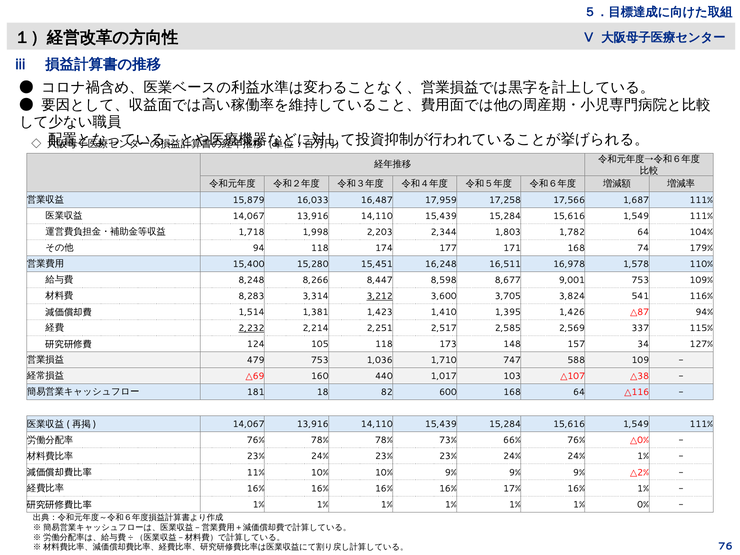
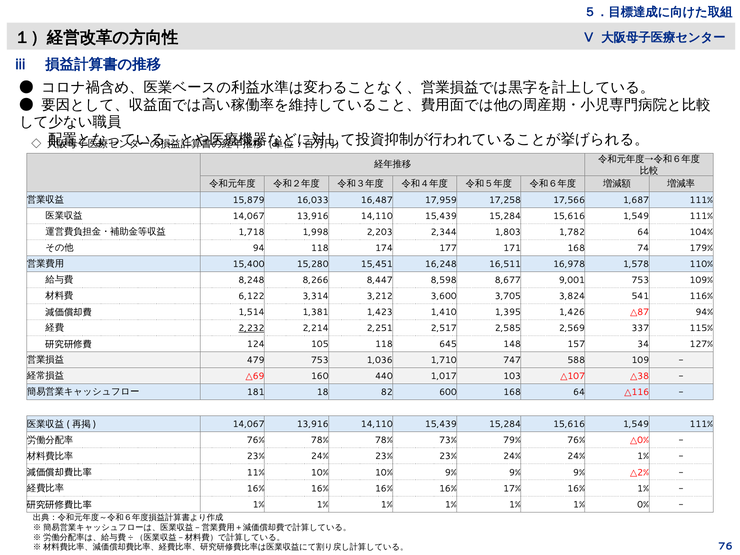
8,283: 8,283 -> 6,122
3,212 underline: present -> none
173: 173 -> 645
66%: 66% -> 79%
